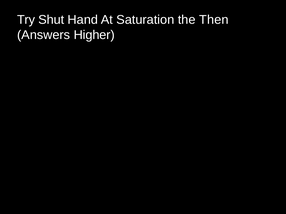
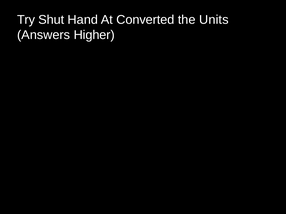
Saturation: Saturation -> Converted
Then: Then -> Units
